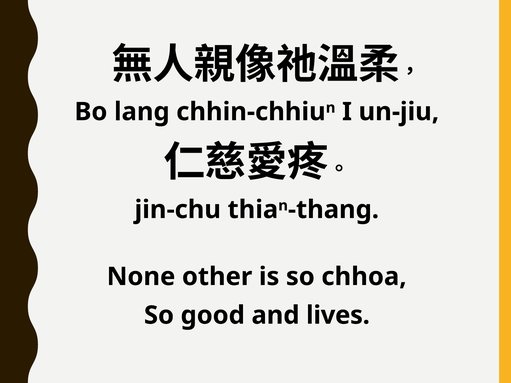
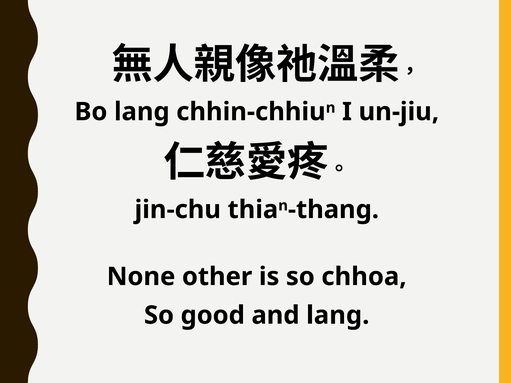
and lives: lives -> lang
